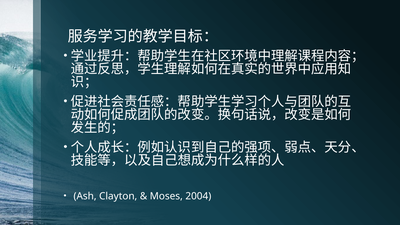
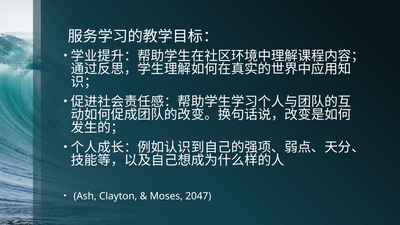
2004: 2004 -> 2047
